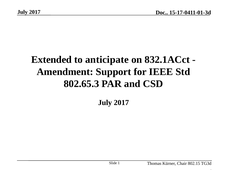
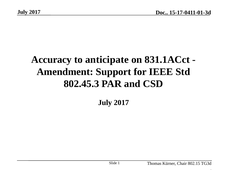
Extended: Extended -> Accuracy
832.1ACct: 832.1ACct -> 831.1ACct
802.65.3: 802.65.3 -> 802.45.3
